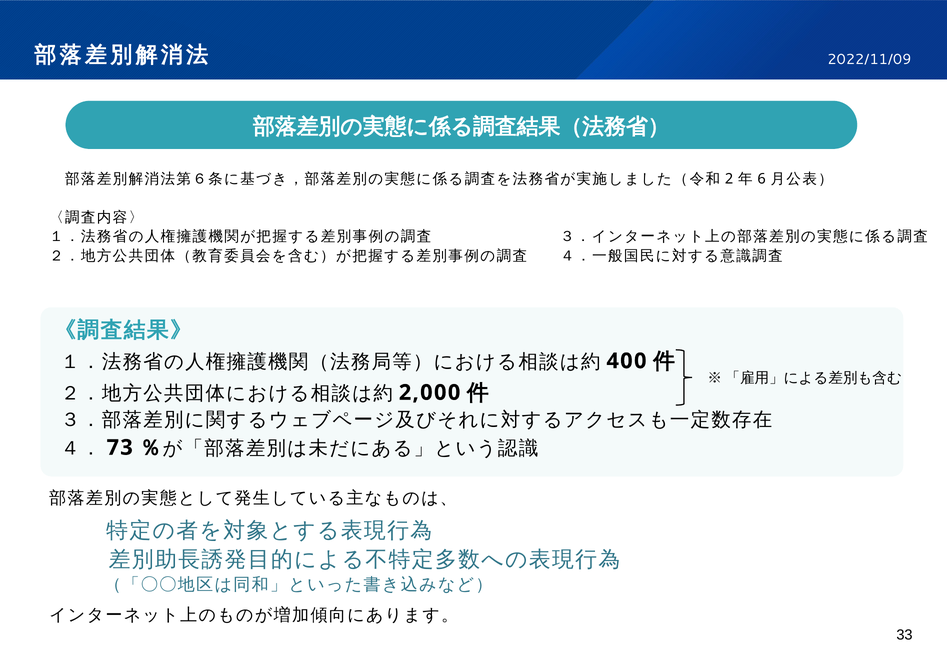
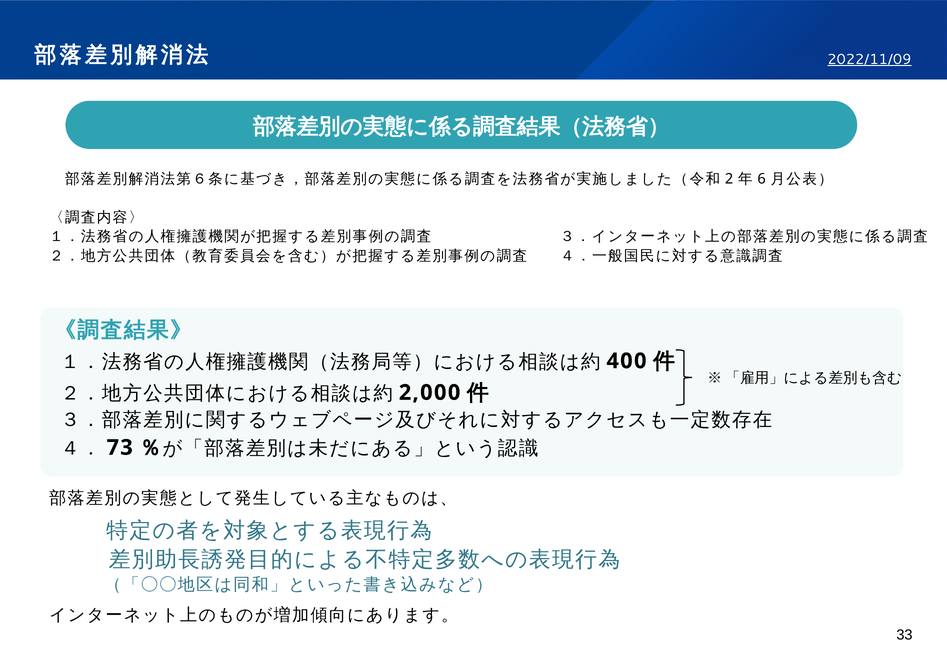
2022/11/09 underline: none -> present
